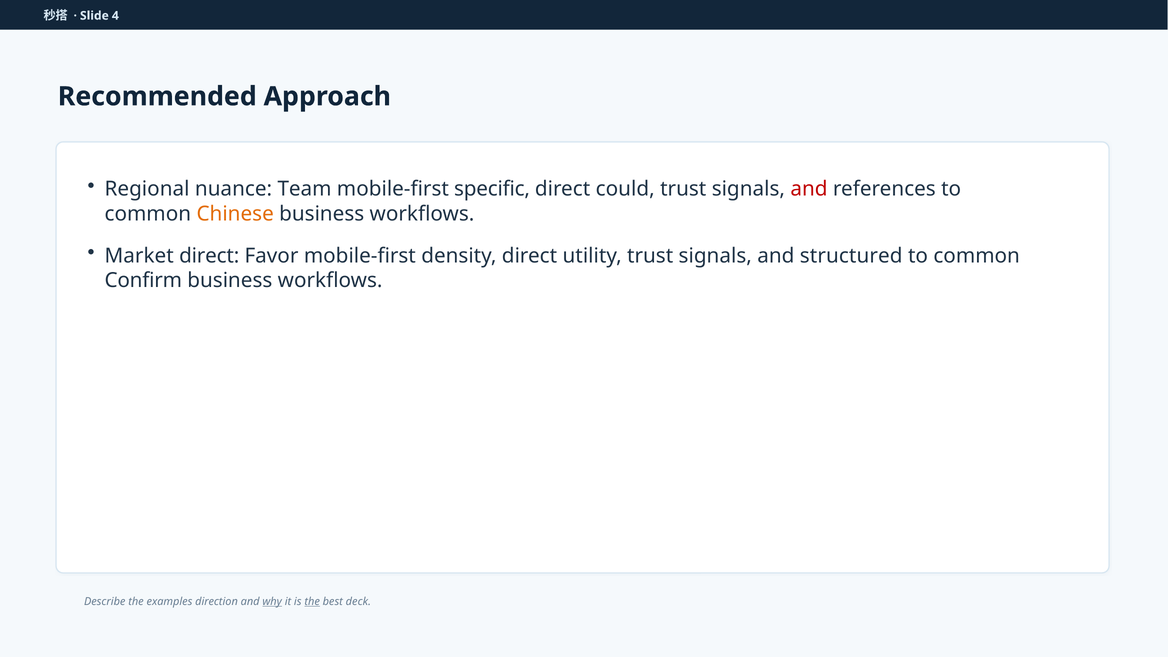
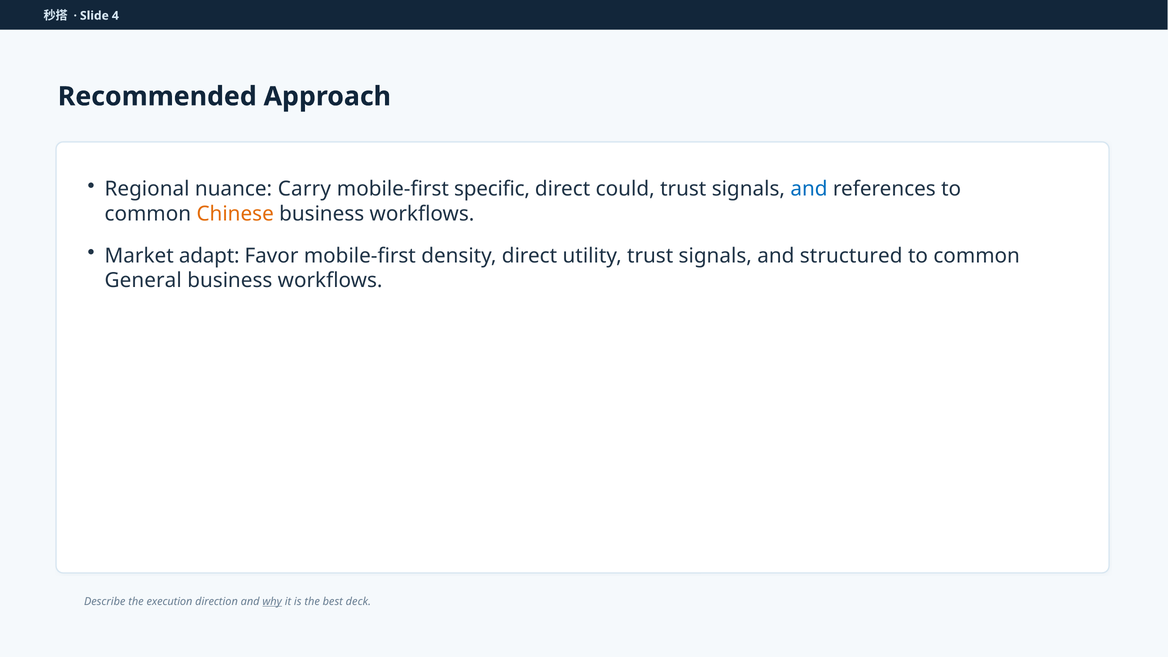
Team: Team -> Carry
and at (809, 189) colour: red -> blue
Market direct: direct -> adapt
Confirm: Confirm -> General
examples: examples -> execution
the at (312, 602) underline: present -> none
